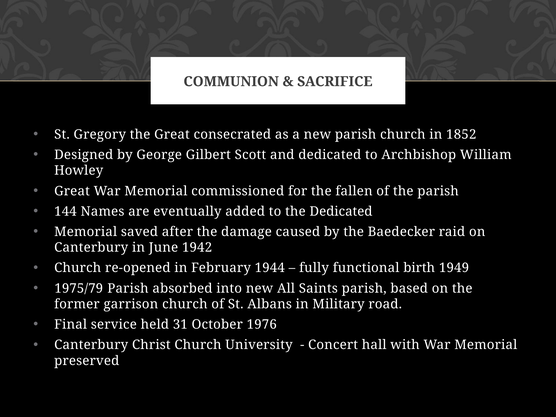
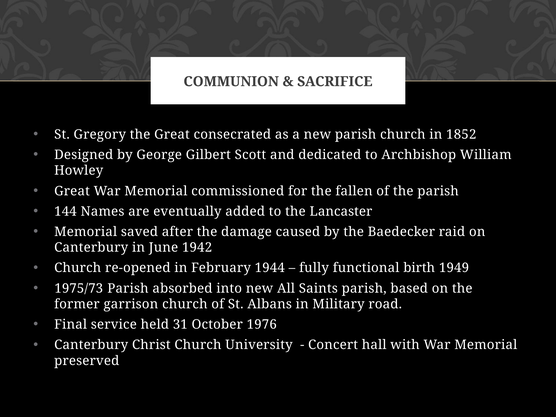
the Dedicated: Dedicated -> Lancaster
1975/79: 1975/79 -> 1975/73
